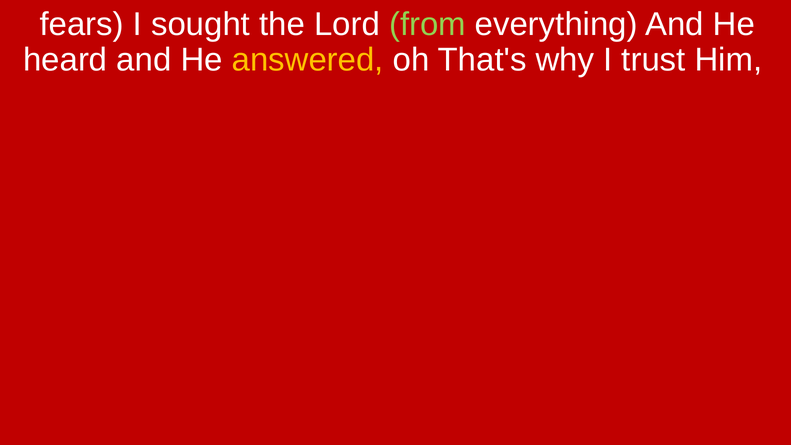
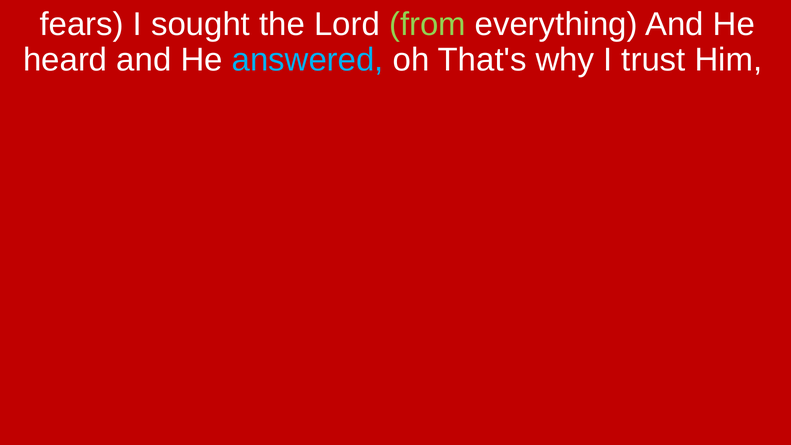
answered colour: yellow -> light blue
